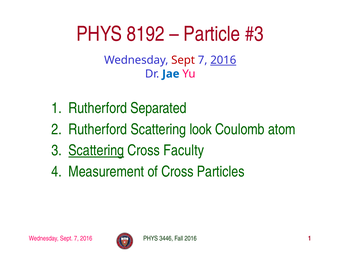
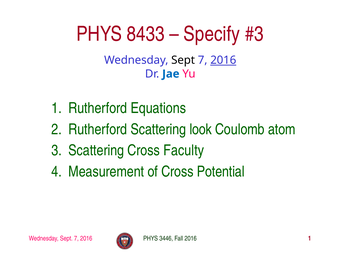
8192: 8192 -> 8433
Particle: Particle -> Specify
Sept at (183, 60) colour: red -> black
Separated: Separated -> Equations
Scattering at (96, 150) underline: present -> none
Particles: Particles -> Potential
